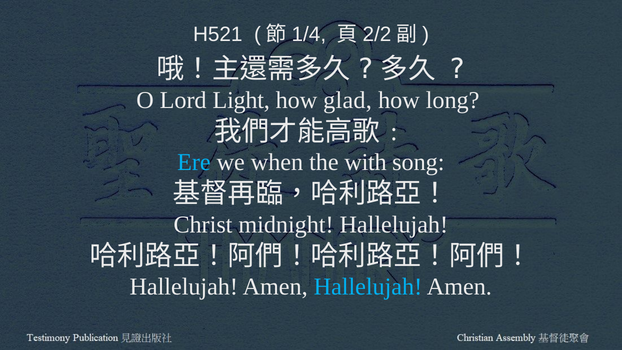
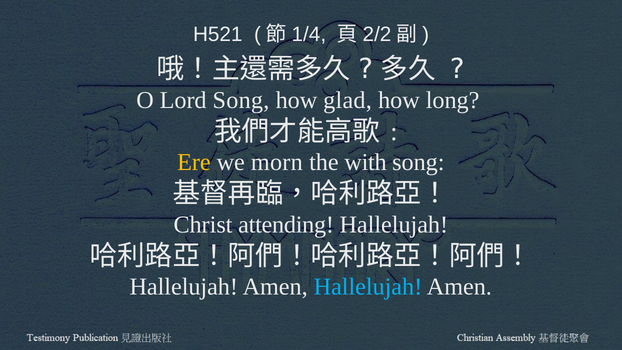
Lord Light: Light -> Song
Ere colour: light blue -> yellow
when: when -> morn
midnight: midnight -> attending
